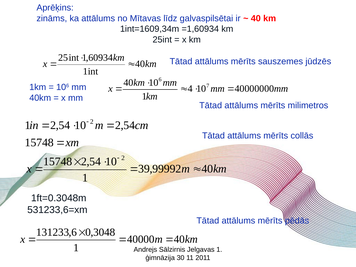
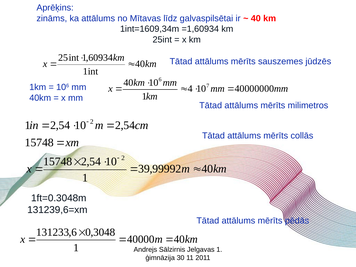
531233,6=xm: 531233,6=xm -> 131239,6=xm
